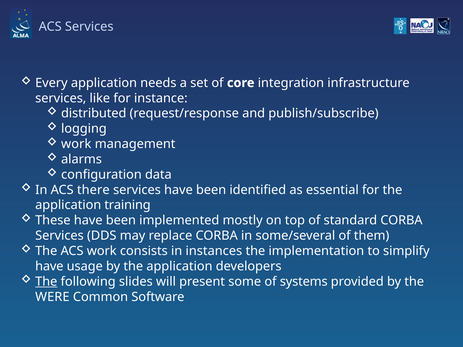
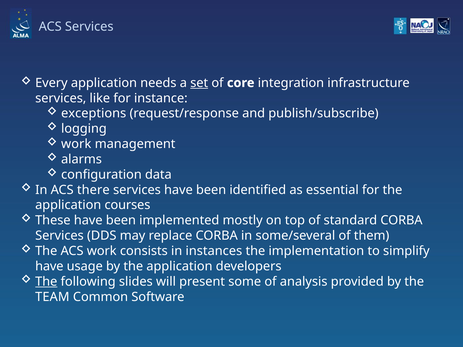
set underline: none -> present
distributed: distributed -> exceptions
training: training -> courses
systems: systems -> analysis
WERE: WERE -> TEAM
